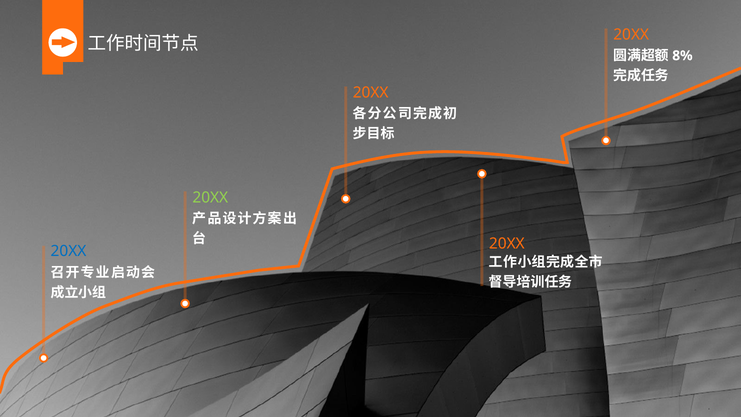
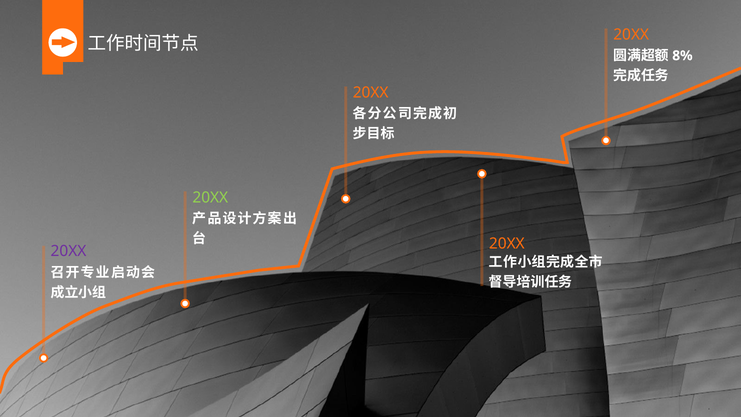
20XX at (68, 251) colour: blue -> purple
